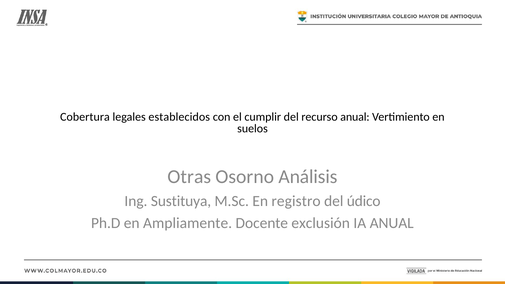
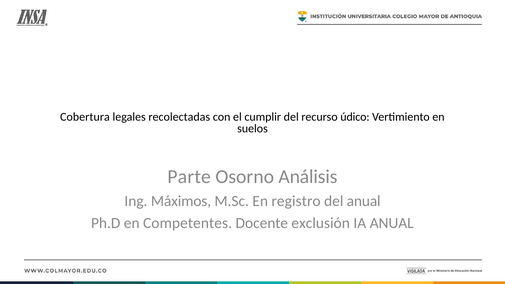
establecidos: establecidos -> recolectadas
recurso anual: anual -> údico
Otras: Otras -> Parte
Sustituya: Sustituya -> Máximos
del údico: údico -> anual
Ampliamente: Ampliamente -> Competentes
